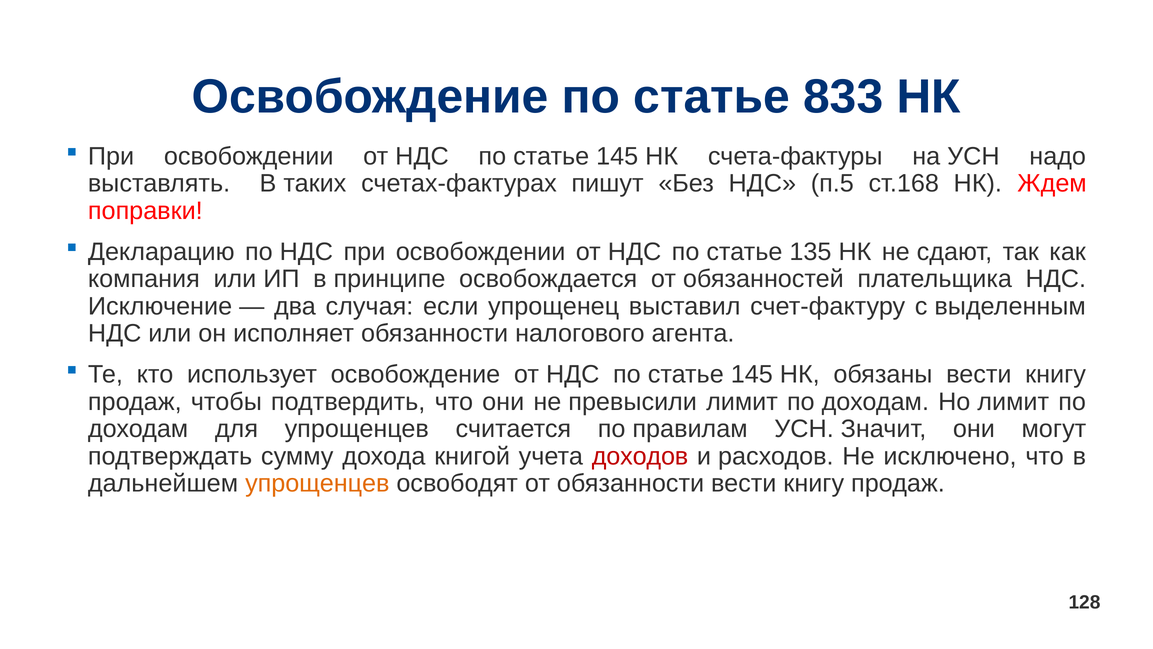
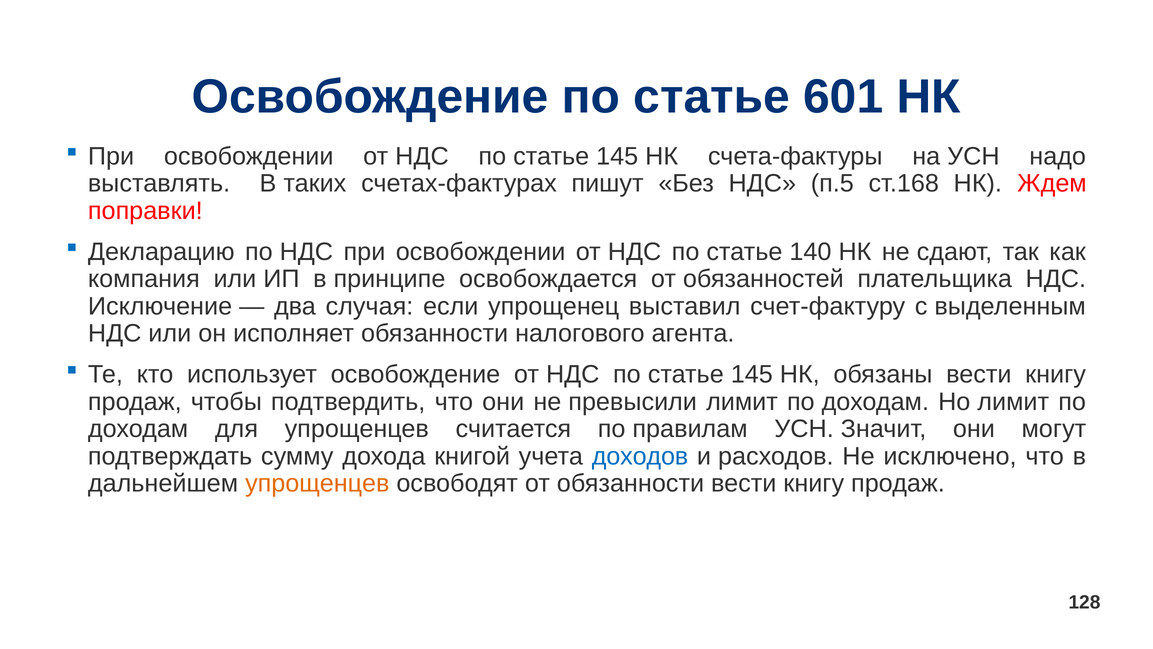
833: 833 -> 601
135: 135 -> 140
доходов colour: red -> blue
